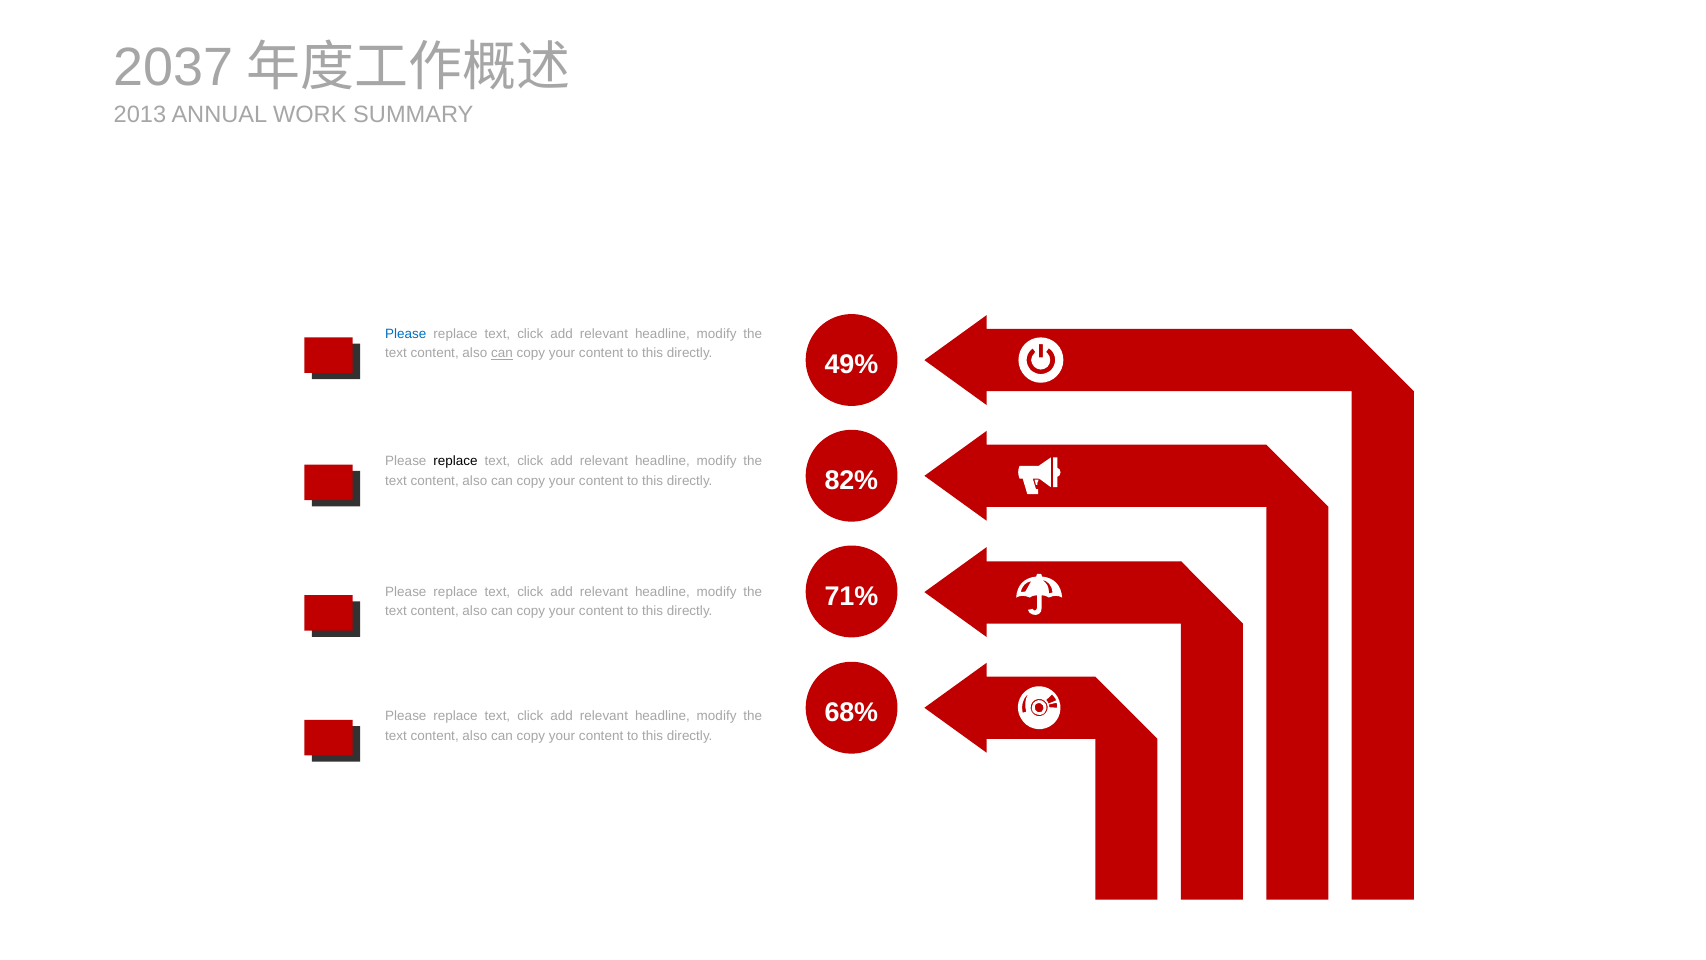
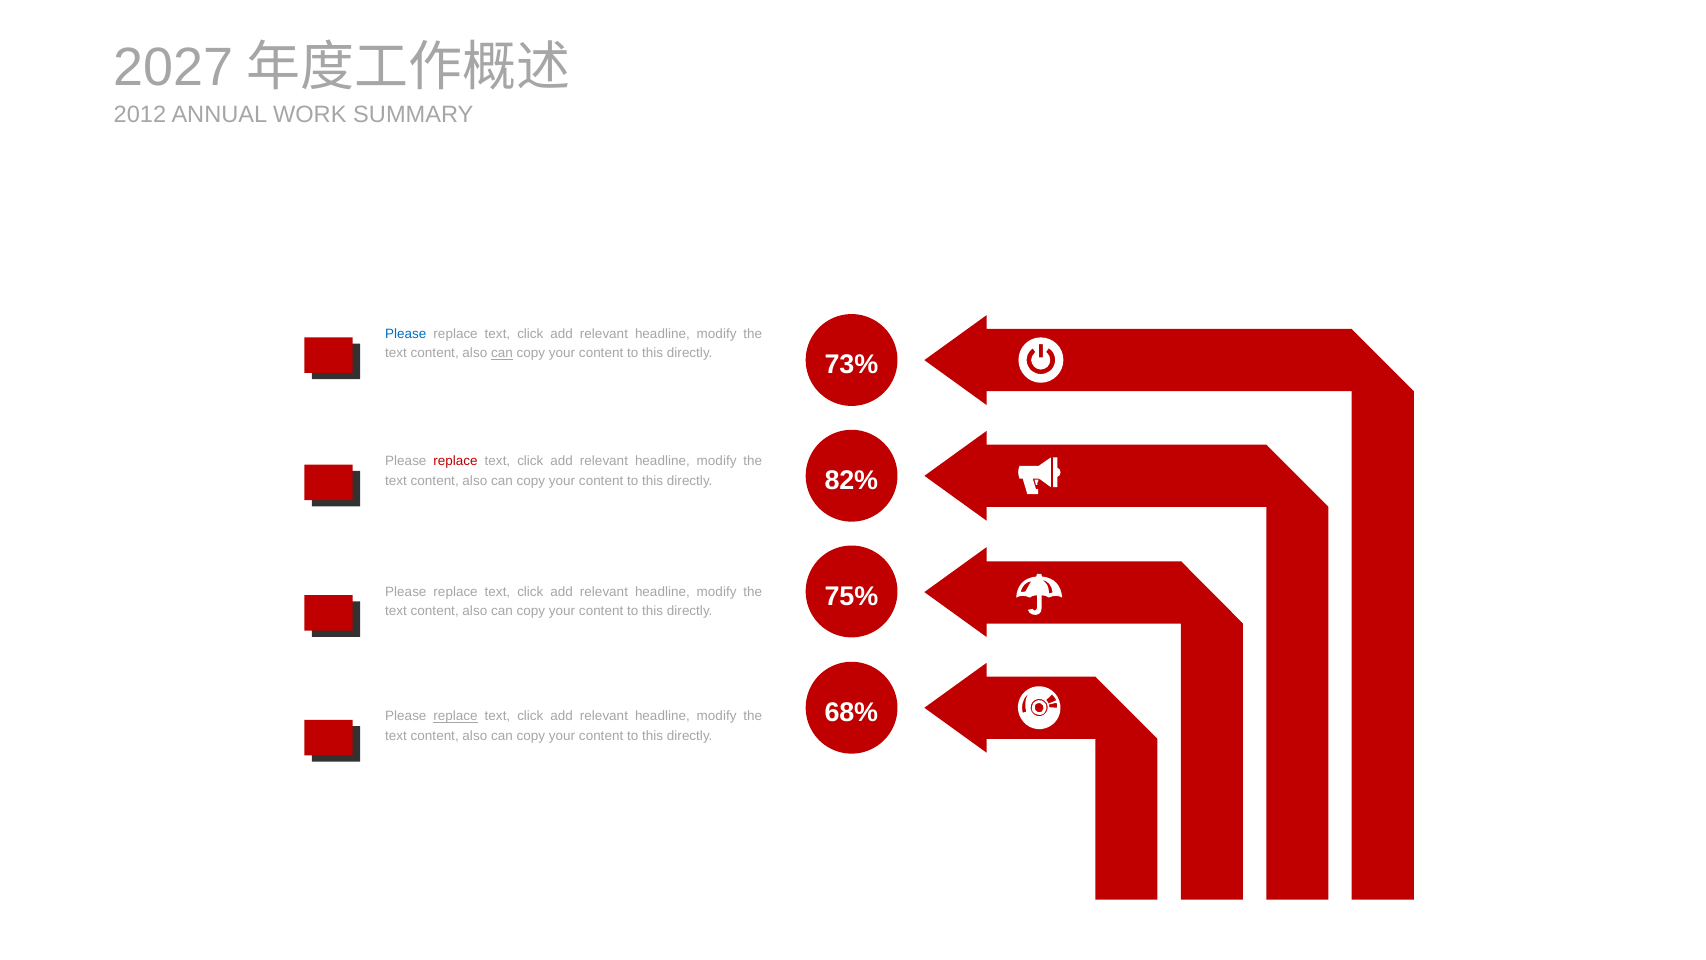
2037: 2037 -> 2027
2013: 2013 -> 2012
49%: 49% -> 73%
replace at (456, 461) colour: black -> red
71%: 71% -> 75%
replace at (456, 716) underline: none -> present
